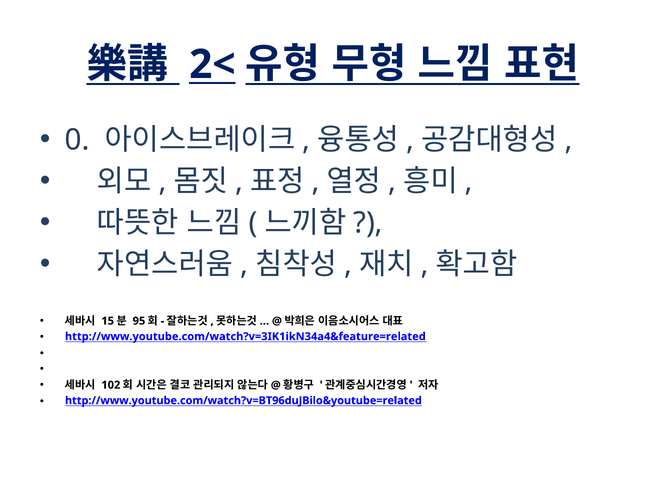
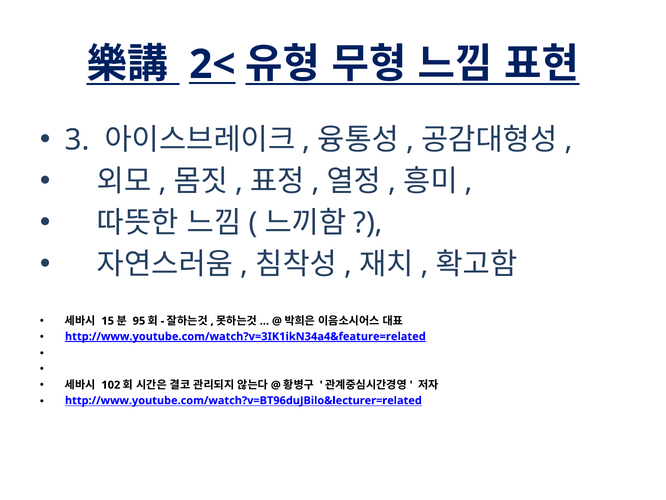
0: 0 -> 3
http://www.youtube.com/watch?v=3IK1ikN34a4&feature=related underline: none -> present
http://www.youtube.com/watch?v=BT96duJBilo&youtube=related: http://www.youtube.com/watch?v=BT96duJBilo&youtube=related -> http://www.youtube.com/watch?v=BT96duJBilo&lecturer=related
